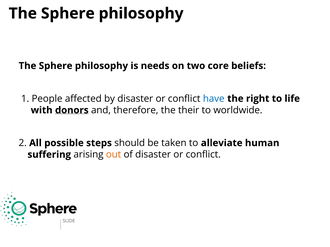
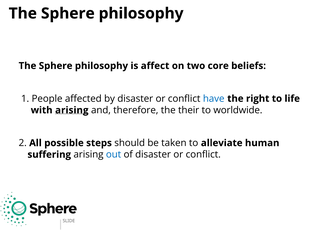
needs: needs -> affect
with donors: donors -> arising
out colour: orange -> blue
